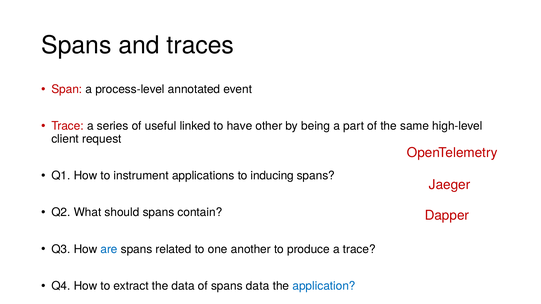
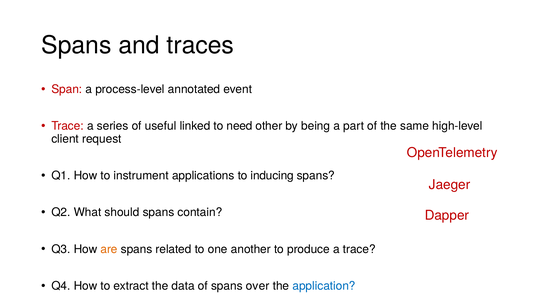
have: have -> need
are colour: blue -> orange
spans data: data -> over
